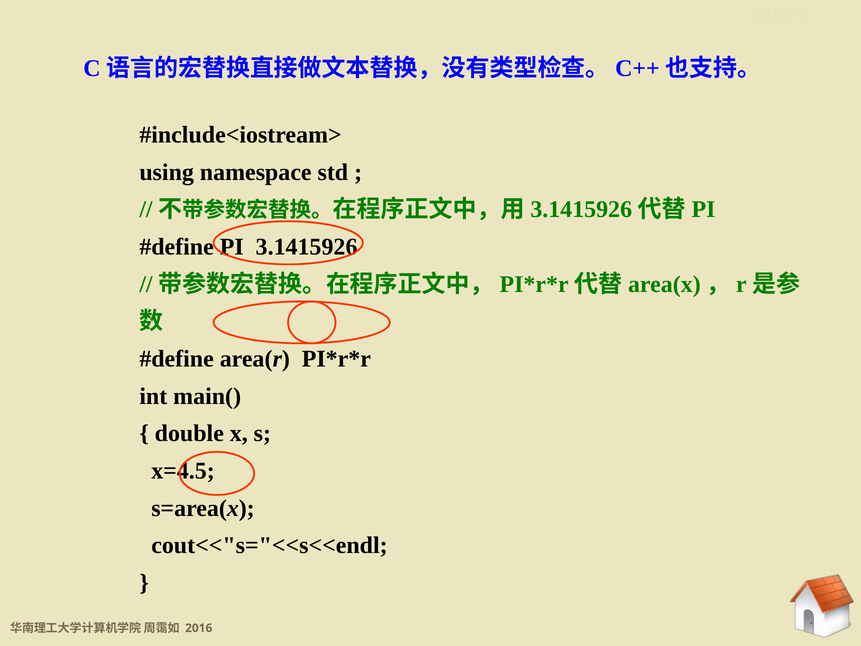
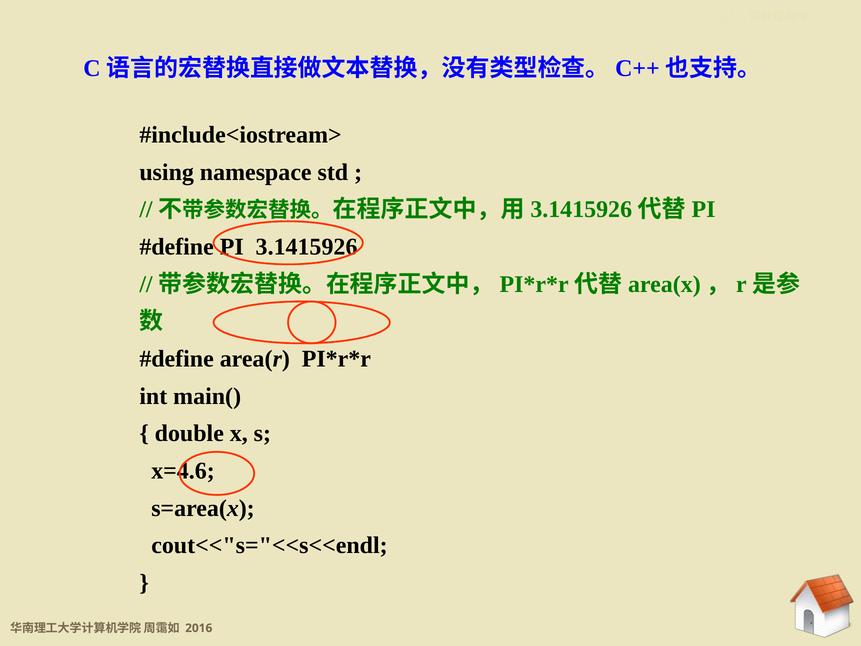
x=4.5: x=4.5 -> x=4.6
